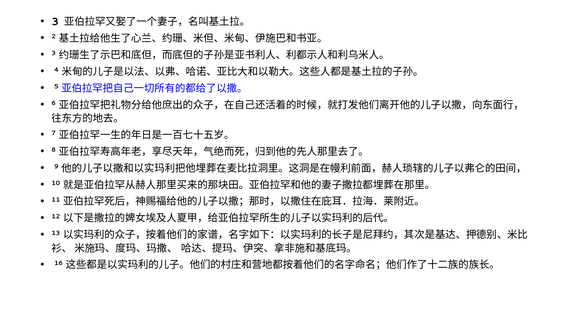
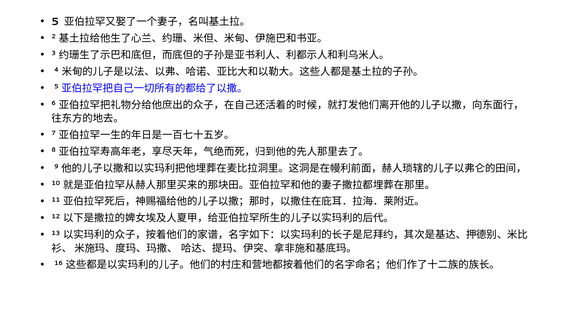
3 at (55, 22): 3 -> 5
